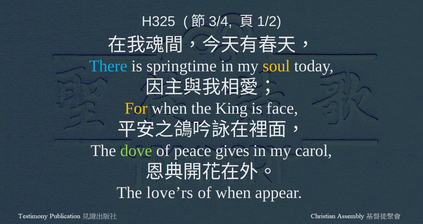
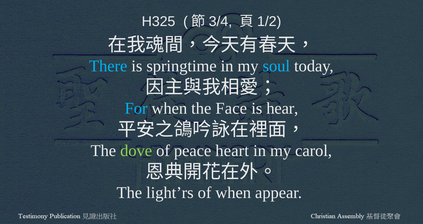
soul colour: yellow -> light blue
For colour: yellow -> light blue
King: King -> Face
face: face -> hear
gives: gives -> heart
love’rs: love’rs -> light’rs
